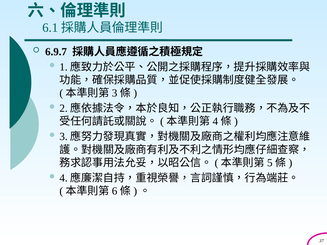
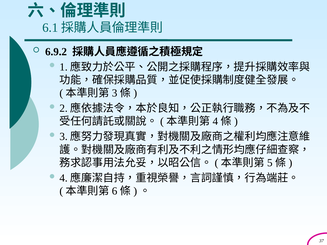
6.9.7: 6.9.7 -> 6.9.2
